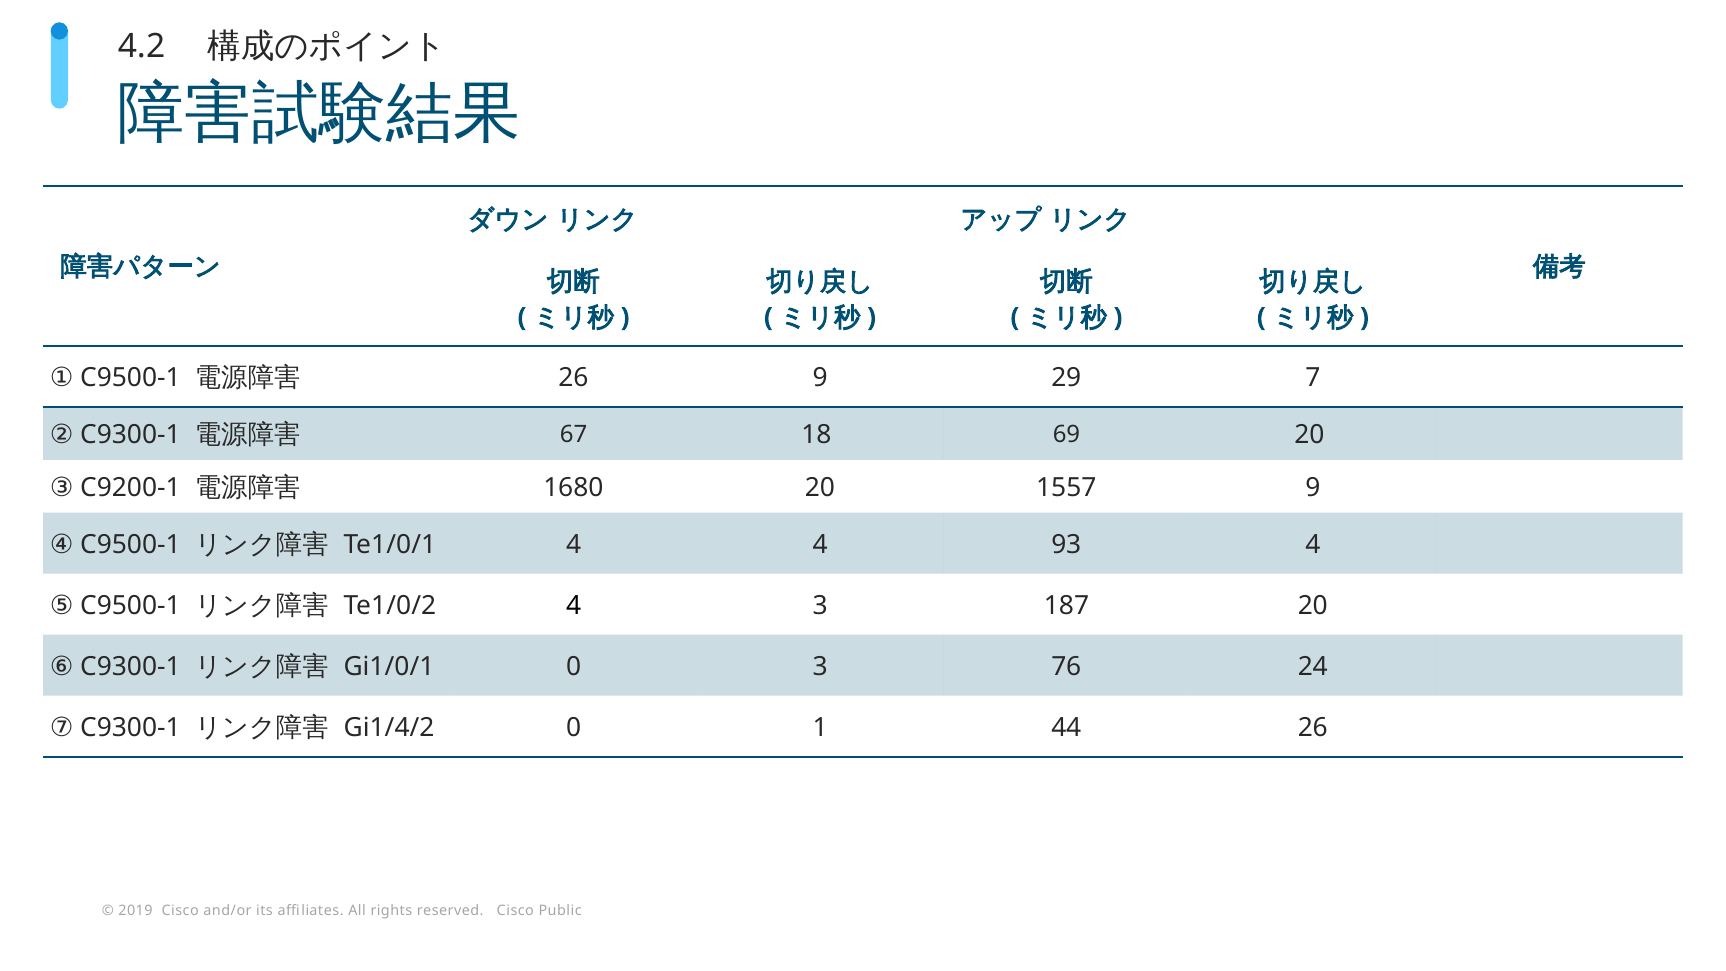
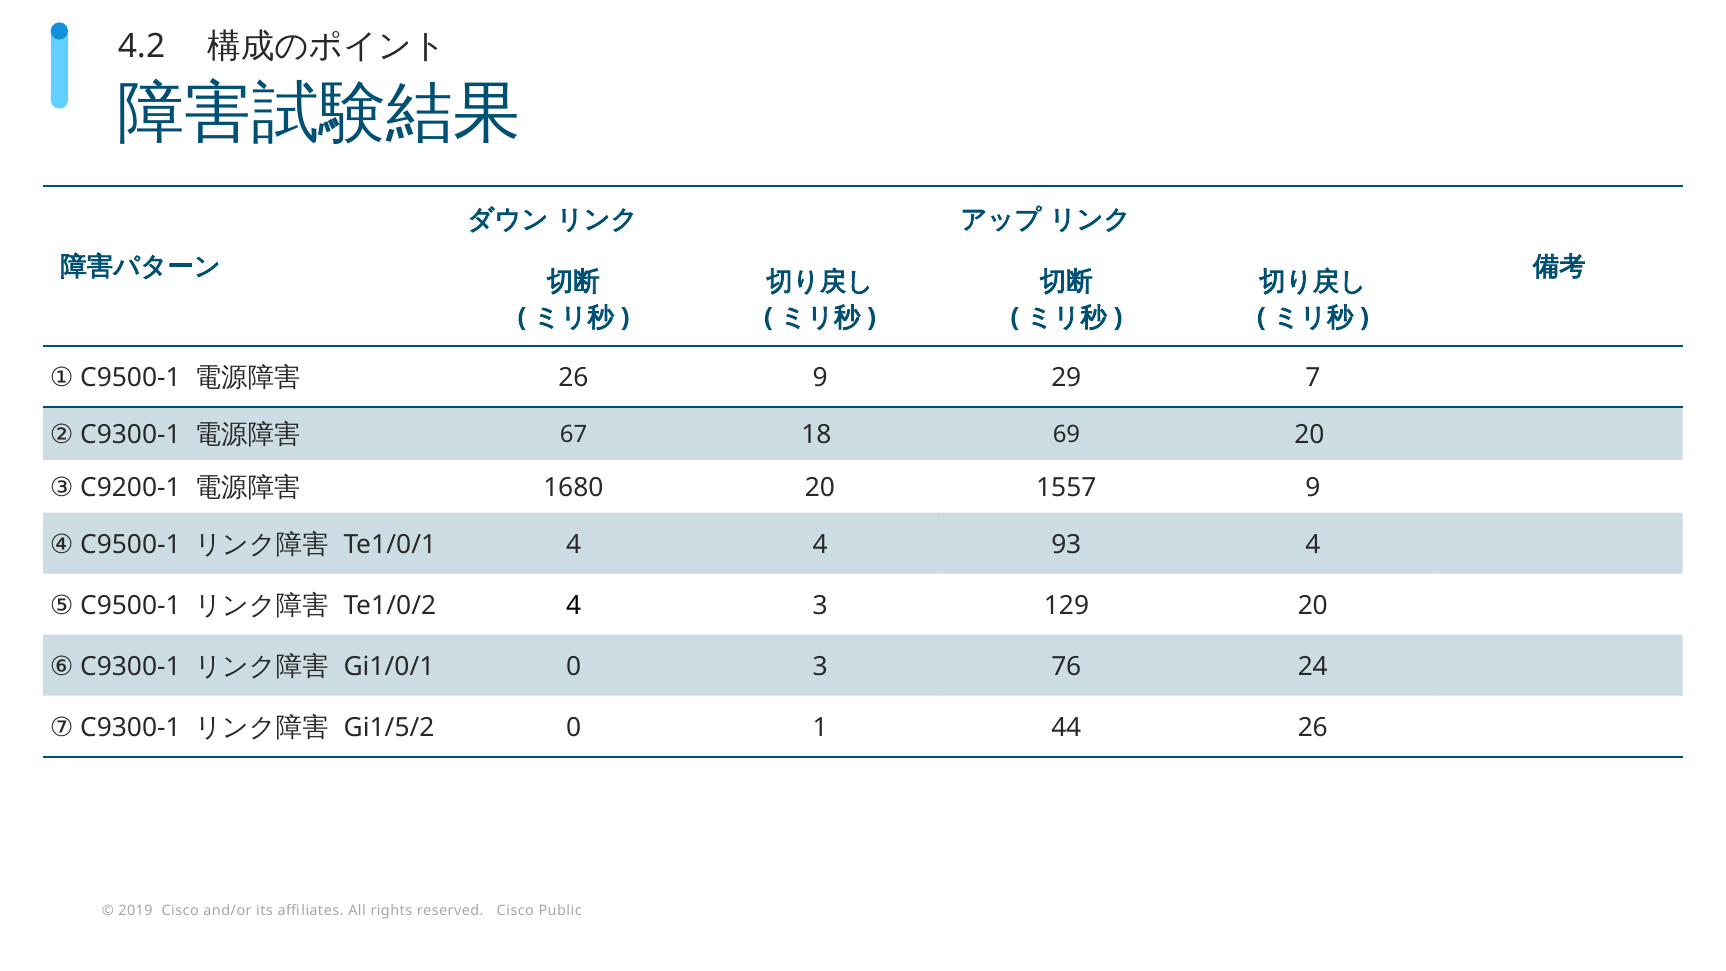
187: 187 -> 129
Gi1/4/2: Gi1/4/2 -> Gi1/5/2
